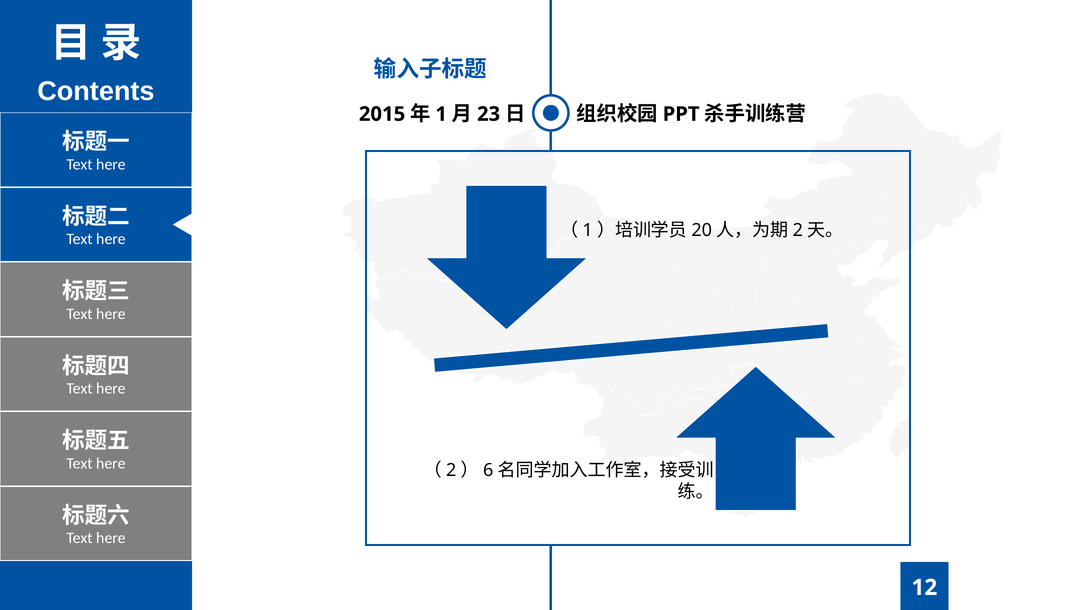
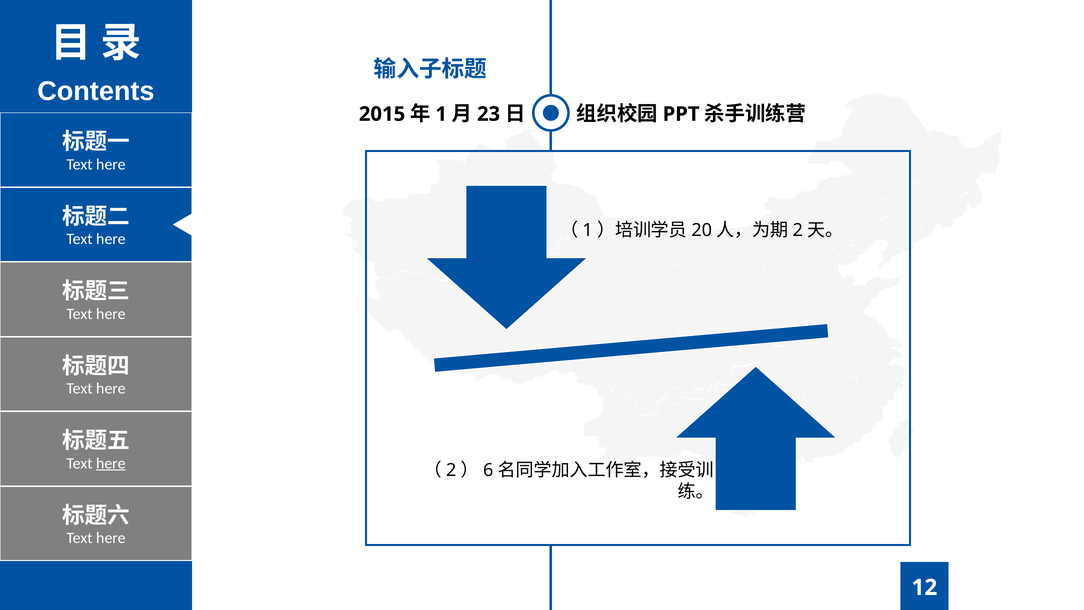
here at (111, 463) underline: none -> present
